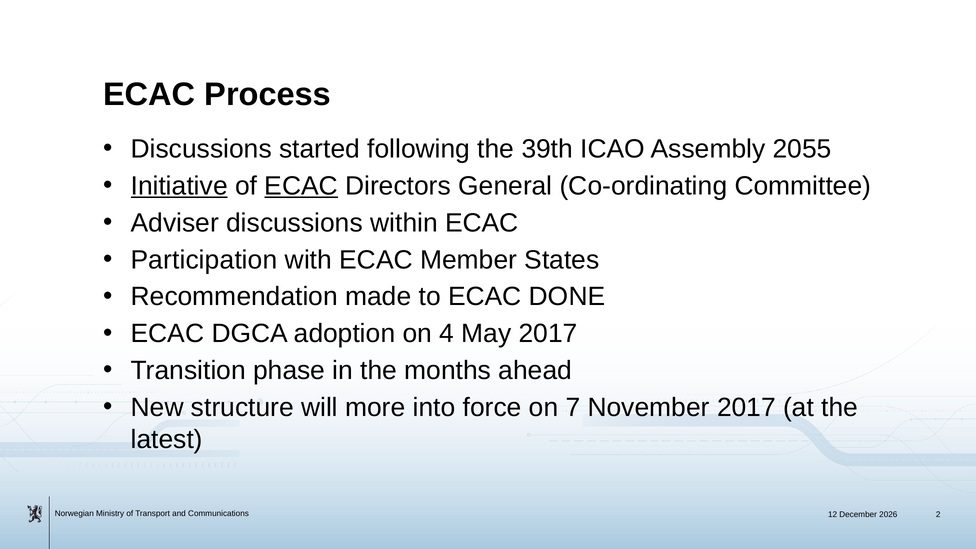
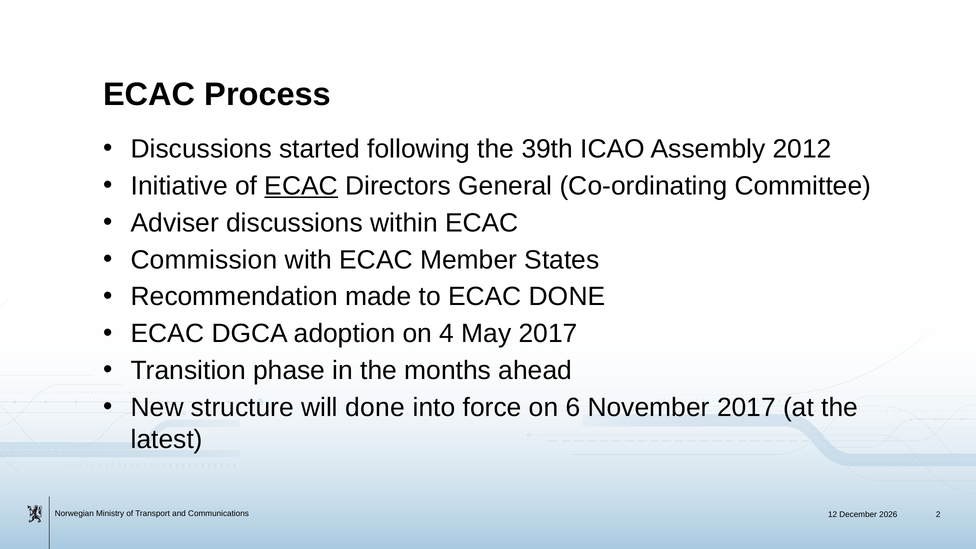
2055: 2055 -> 2012
Initiative underline: present -> none
Participation: Participation -> Commission
will more: more -> done
7: 7 -> 6
